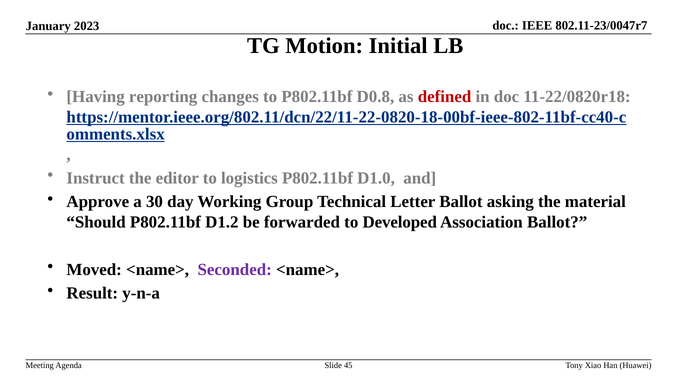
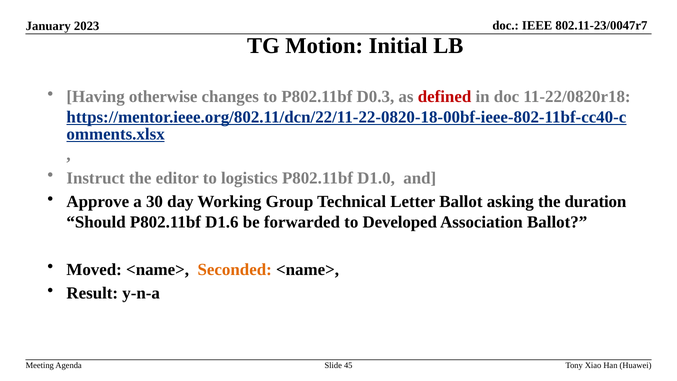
reporting: reporting -> otherwise
D0.8: D0.8 -> D0.3
material: material -> duration
D1.2: D1.2 -> D1.6
Seconded colour: purple -> orange
